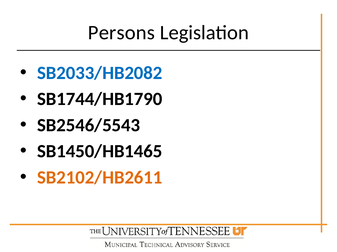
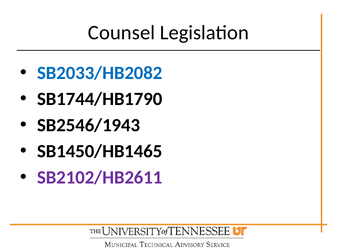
Persons: Persons -> Counsel
SB2546/5543: SB2546/5543 -> SB2546/1943
SB2102/HB2611 colour: orange -> purple
